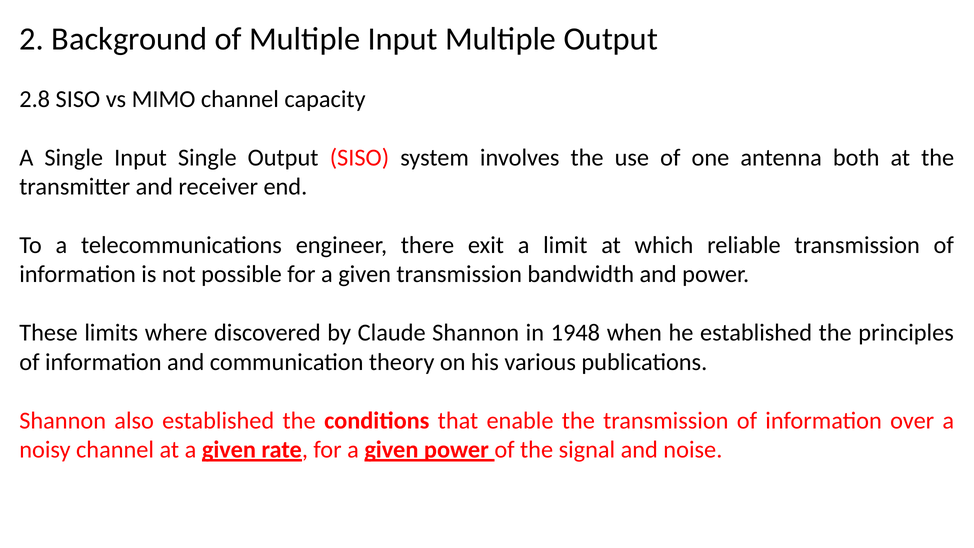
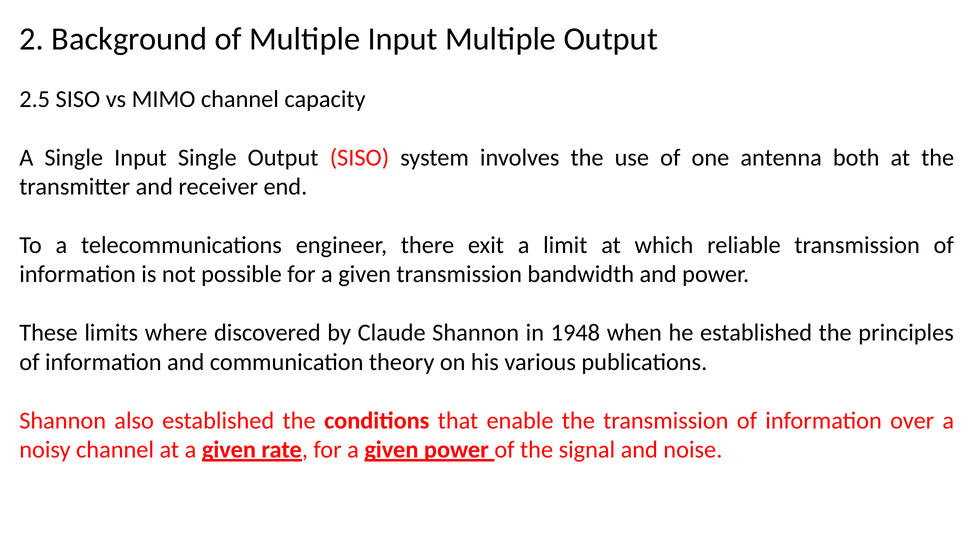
2.8: 2.8 -> 2.5
